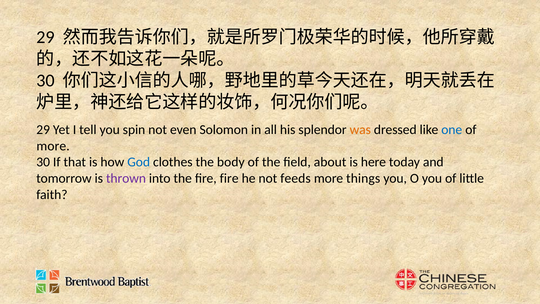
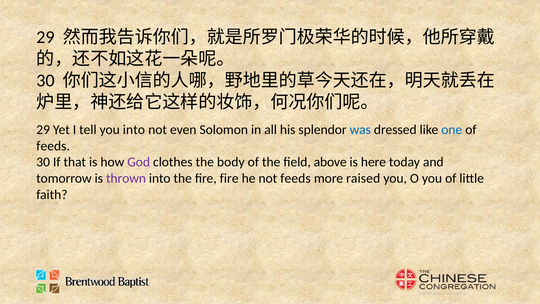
you spin: spin -> into
was colour: orange -> blue
more at (53, 146): more -> feeds
God colour: blue -> purple
about: about -> above
things: things -> raised
